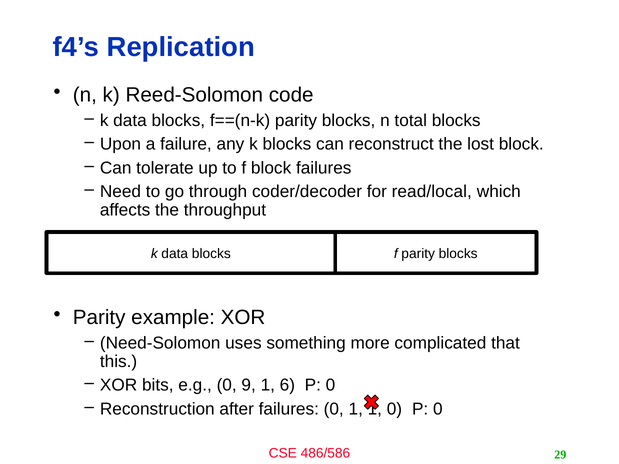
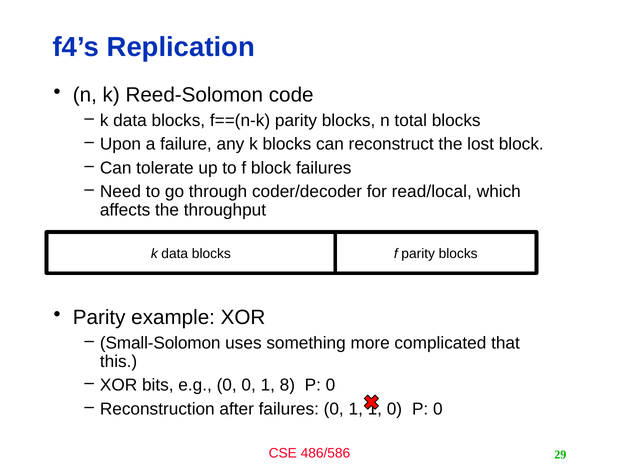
Need-Solomon: Need-Solomon -> Small-Solomon
0 9: 9 -> 0
6: 6 -> 8
